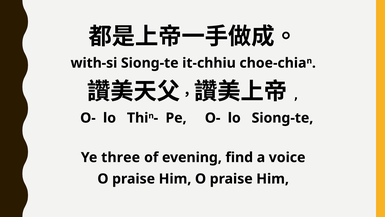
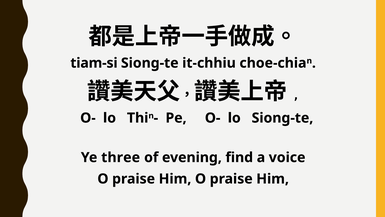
with-si: with-si -> tiam-si
